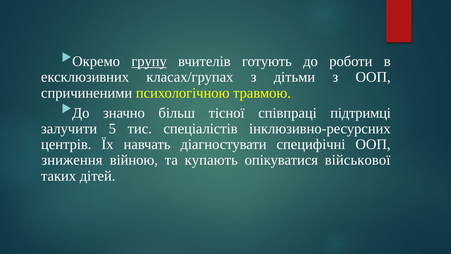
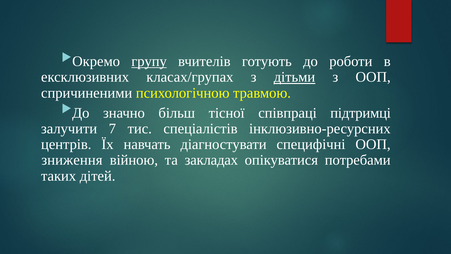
дітьми underline: none -> present
5: 5 -> 7
купають: купають -> закладах
військової: військової -> потребами
